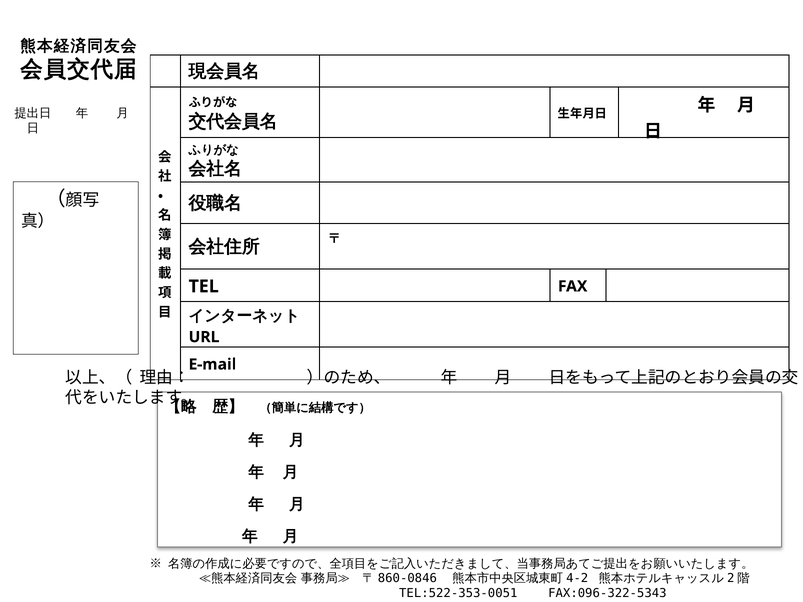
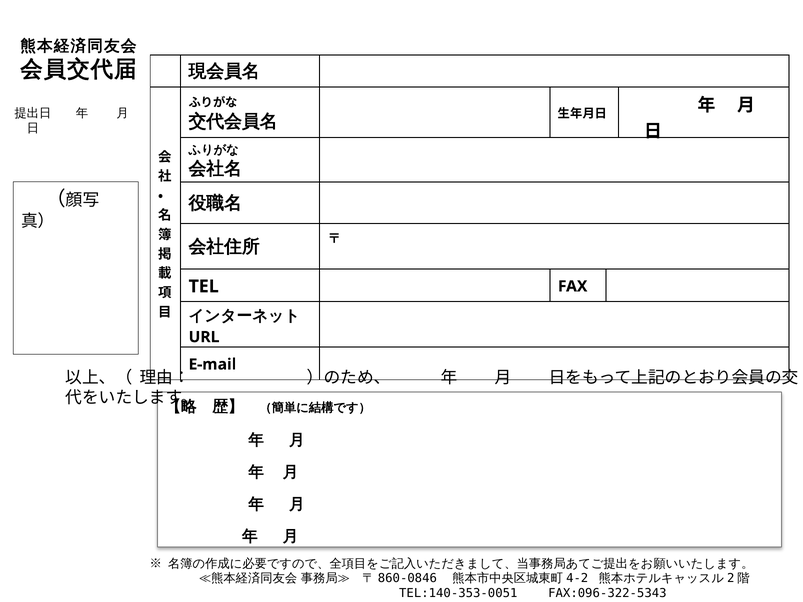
TEL:522-353-0051: TEL:522-353-0051 -> TEL:140-353-0051
